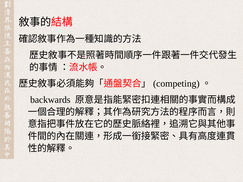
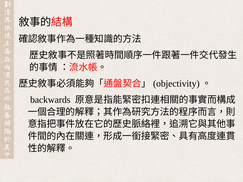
competing: competing -> objectivity
